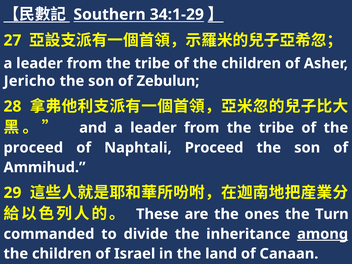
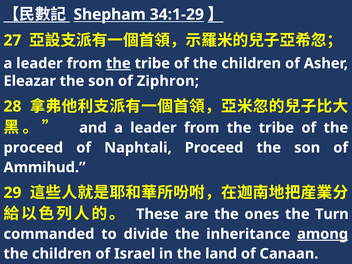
Southern: Southern -> Shepham
the at (118, 63) underline: none -> present
Jericho: Jericho -> Eleazar
Zebulun: Zebulun -> Ziphron
